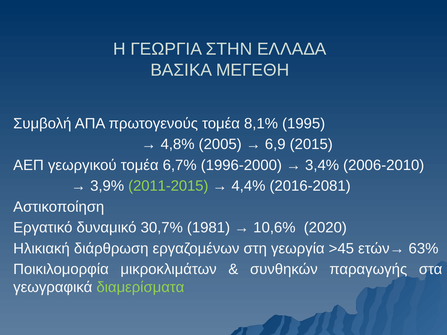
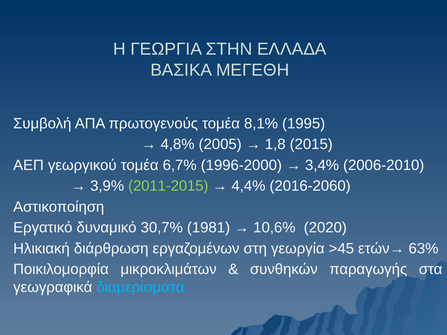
6,9: 6,9 -> 1,8
2016-2081: 2016-2081 -> 2016-2060
διαμερίσματα colour: light green -> light blue
